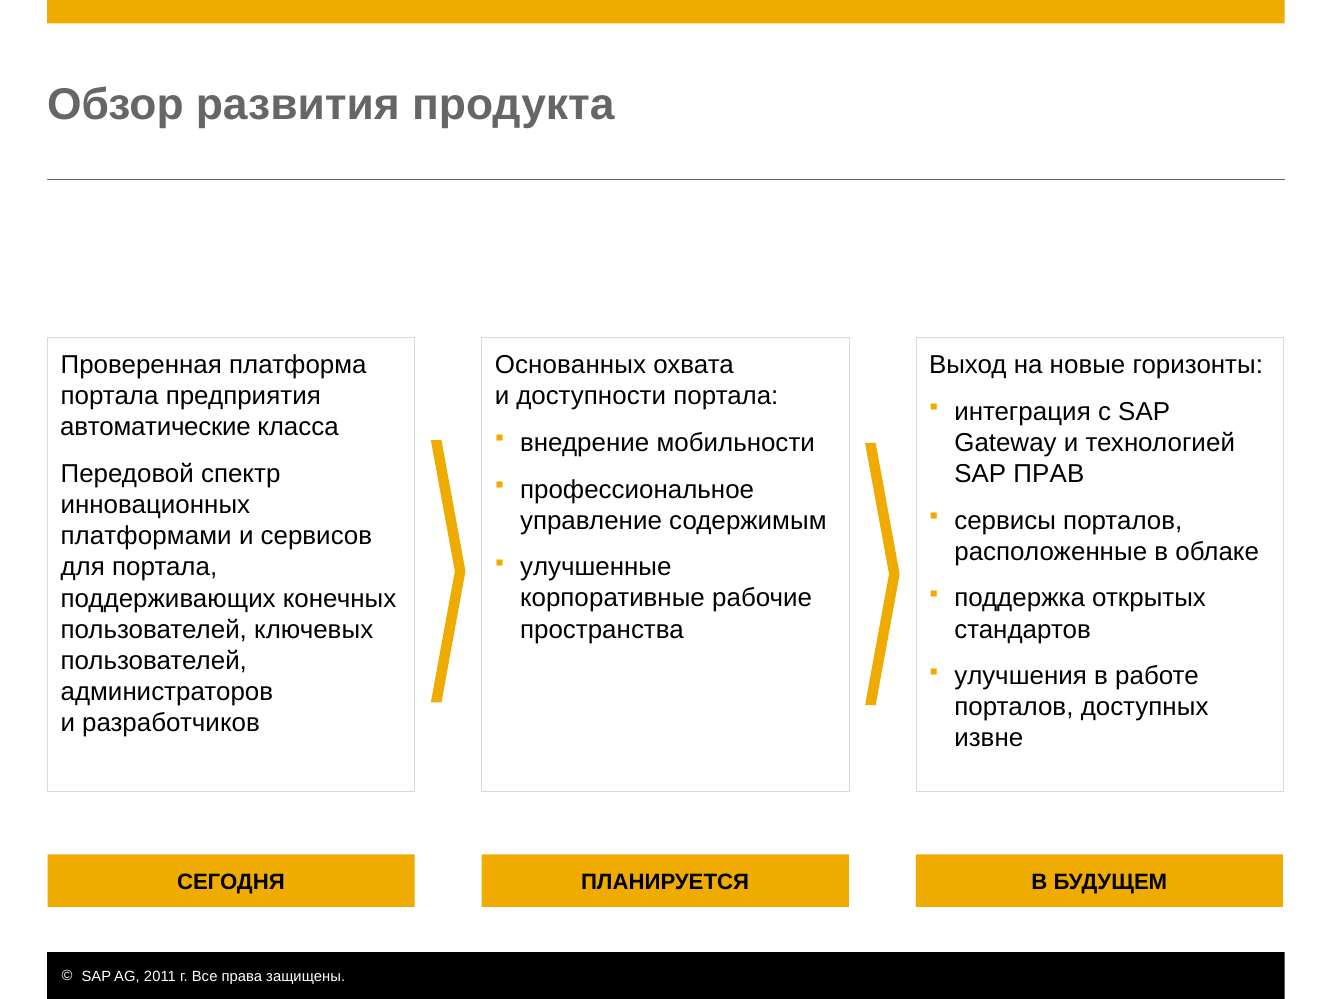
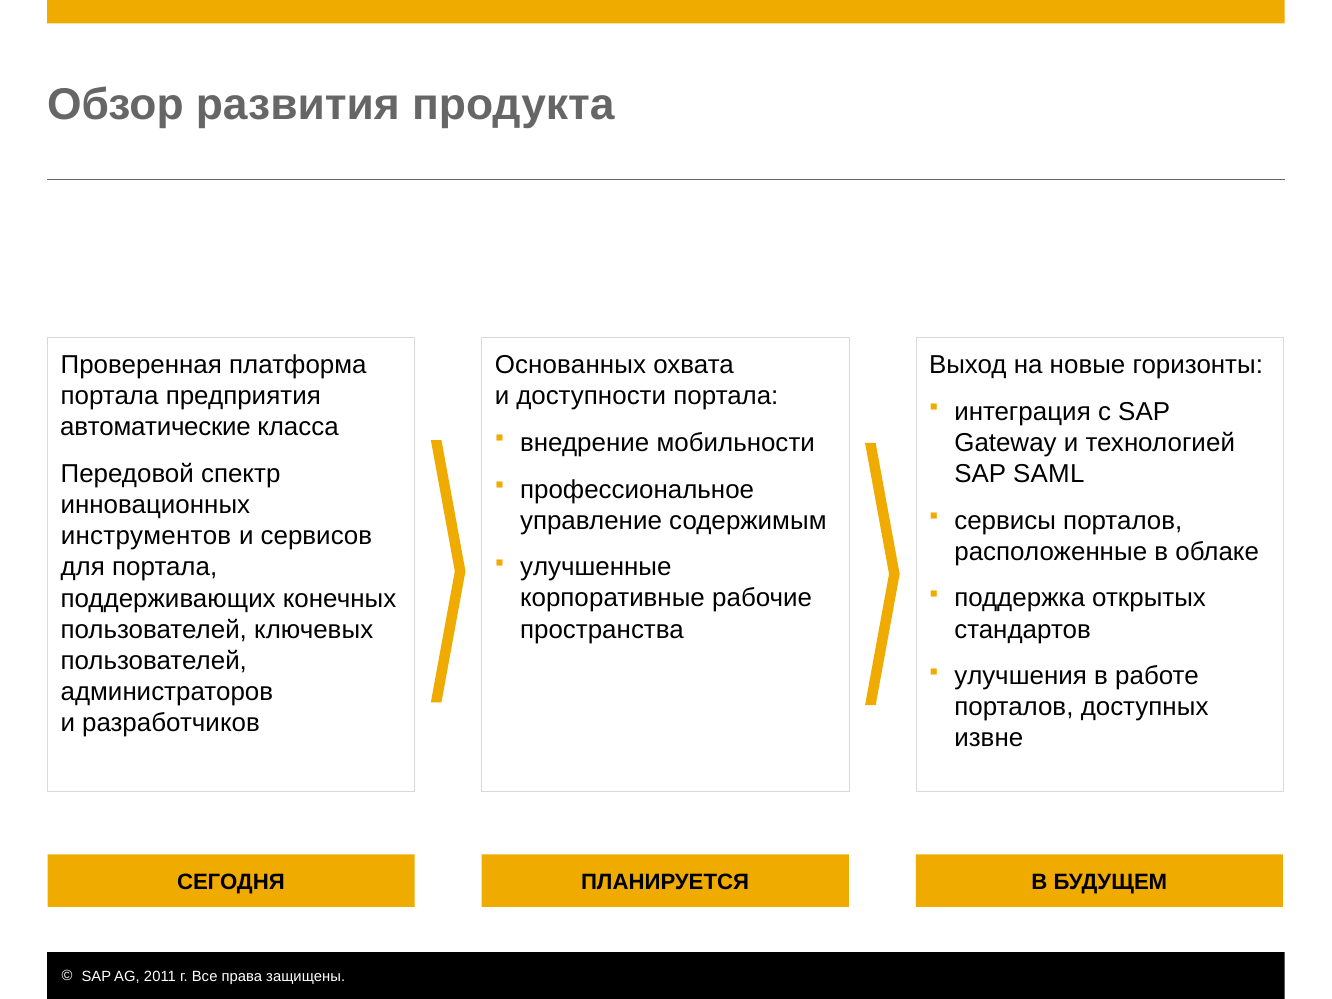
ПРАВ: ПРАВ -> SAML
платформами: платформами -> инструментов
